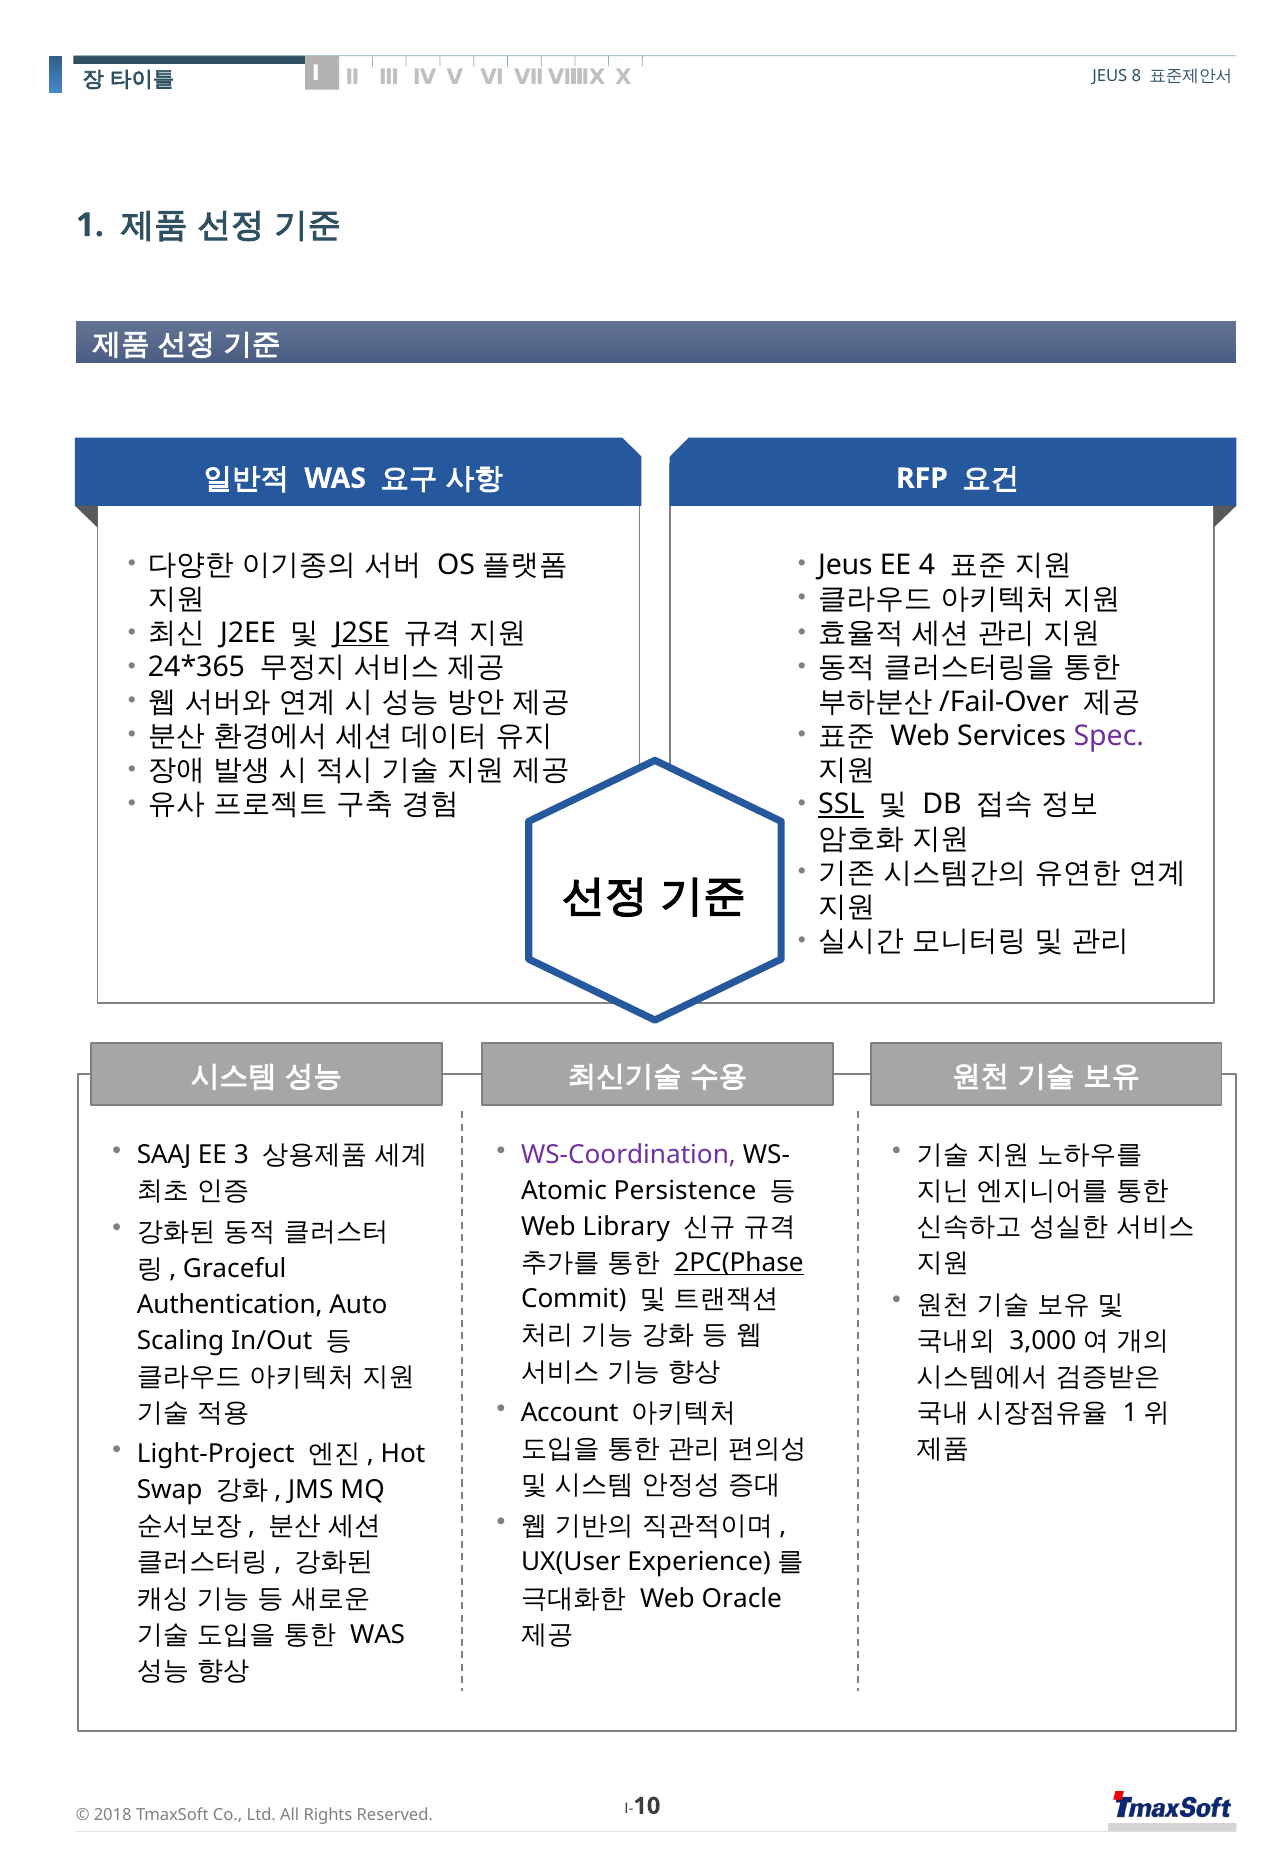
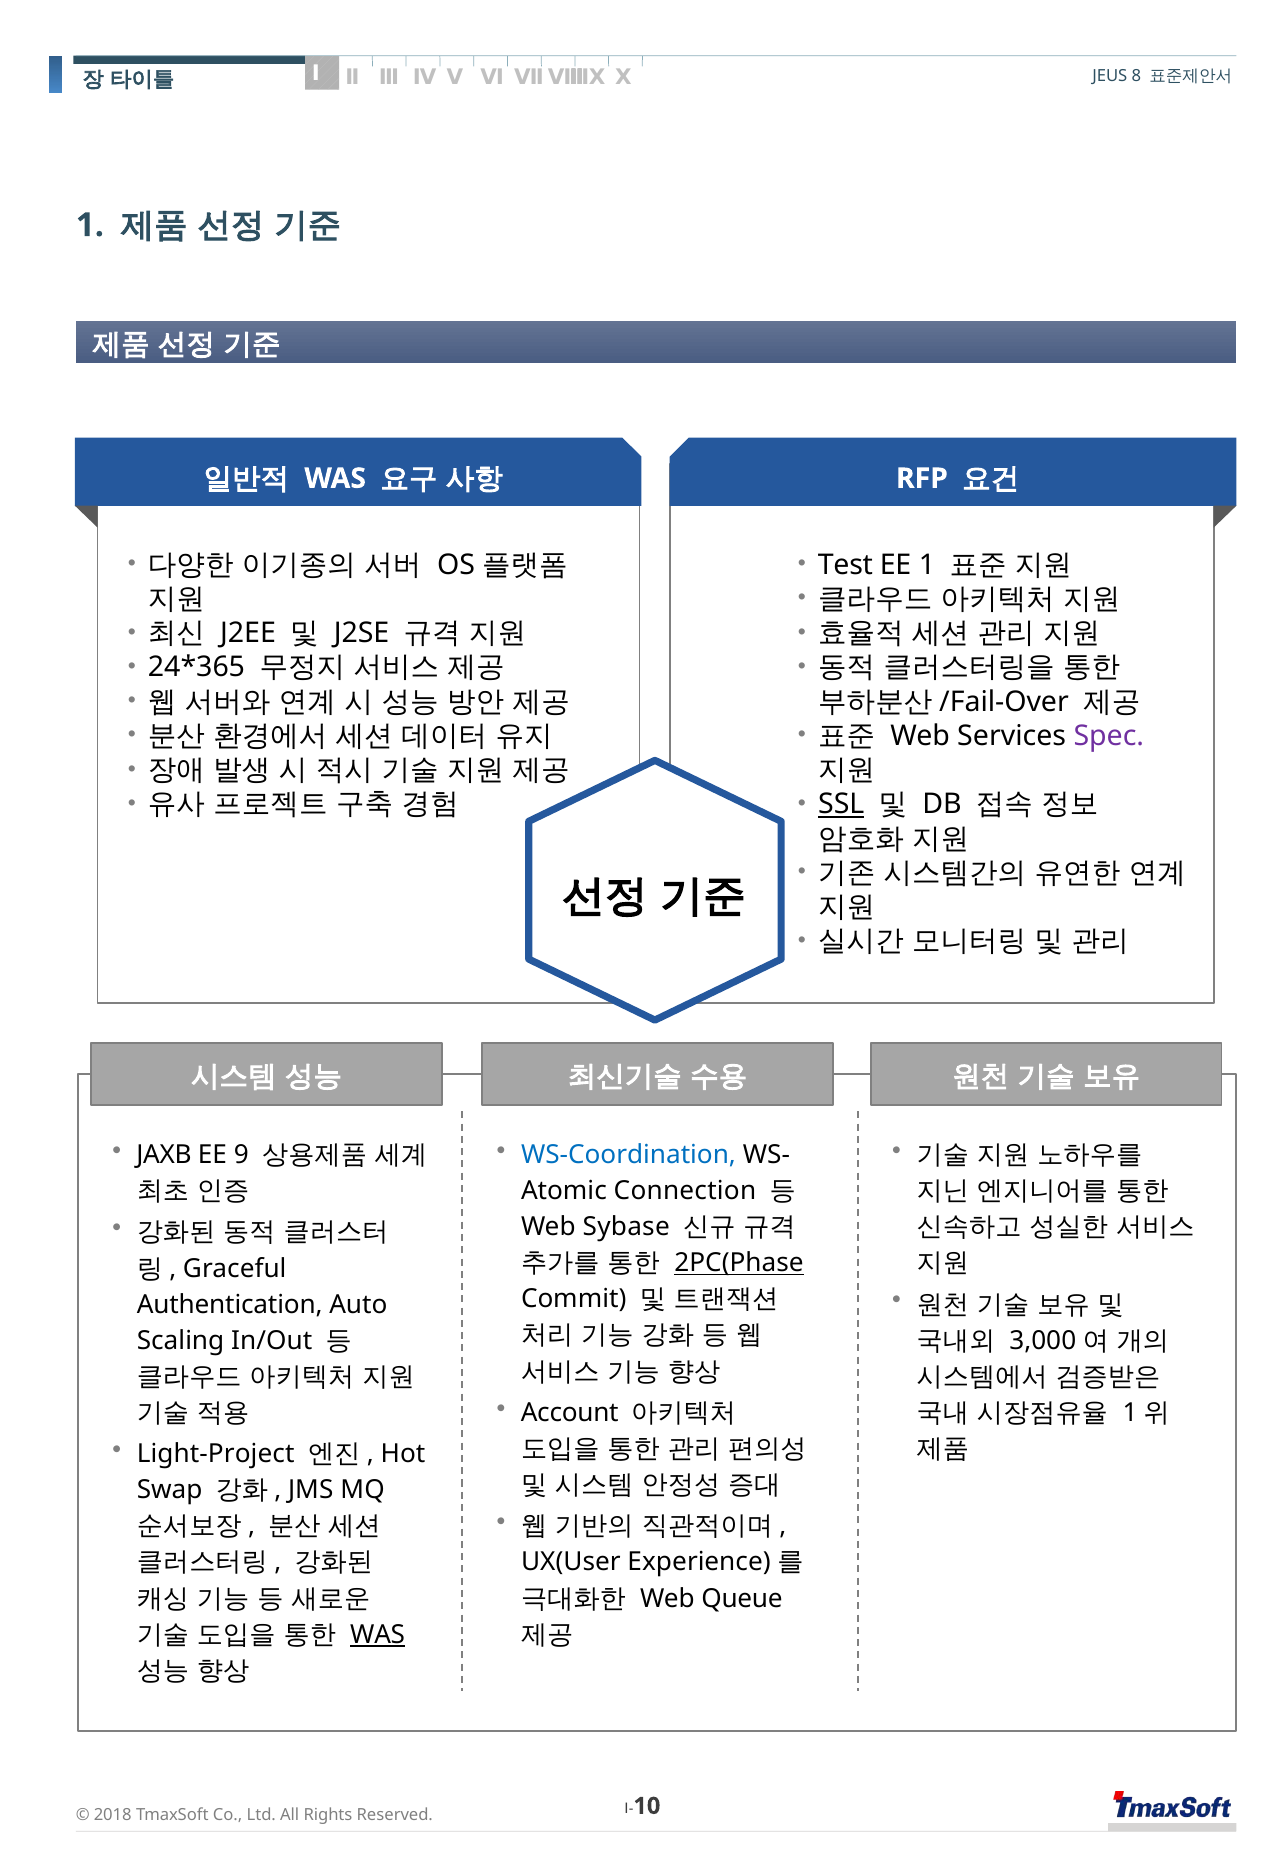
Jeus at (845, 565): Jeus -> Test
EE 4: 4 -> 1
J2SE underline: present -> none
SAAJ: SAAJ -> JAXB
3: 3 -> 9
WS-Coordination colour: purple -> blue
Persistence: Persistence -> Connection
Library: Library -> Sybase
Oracle: Oracle -> Queue
WAS at (378, 1635) underline: none -> present
